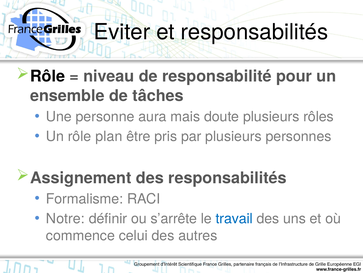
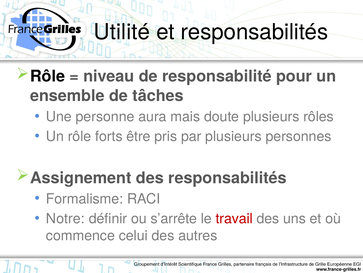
Eviter: Eviter -> Utilité
plan: plan -> forts
travail colour: blue -> red
